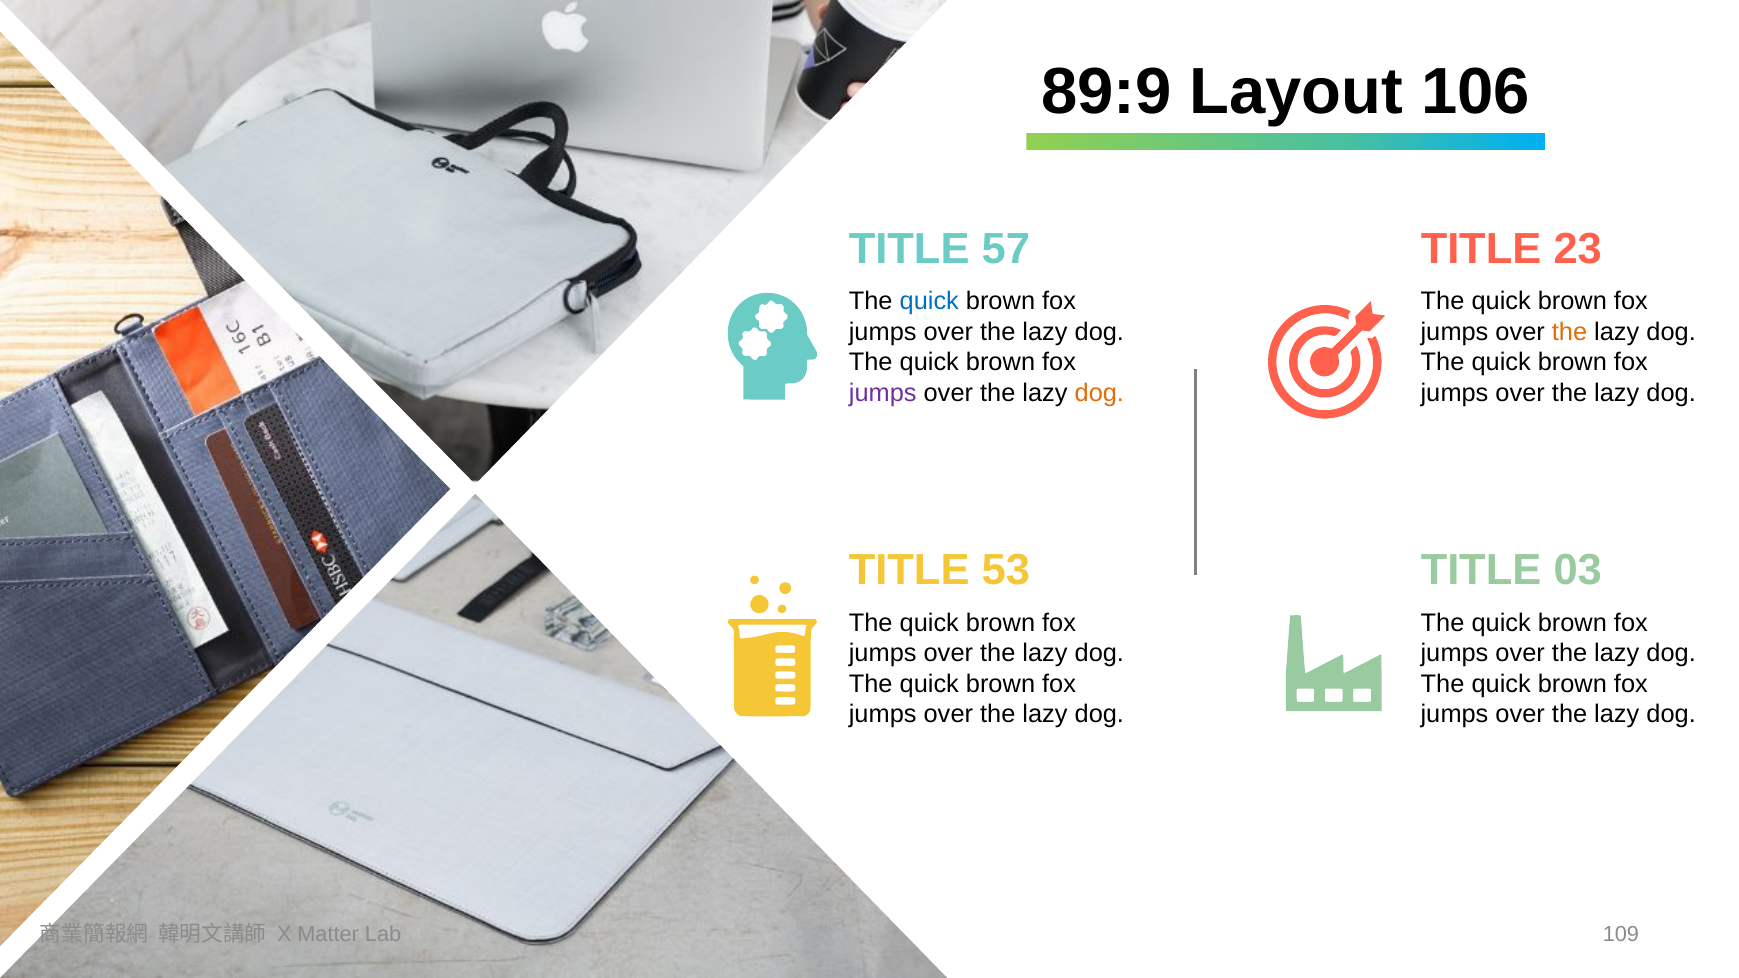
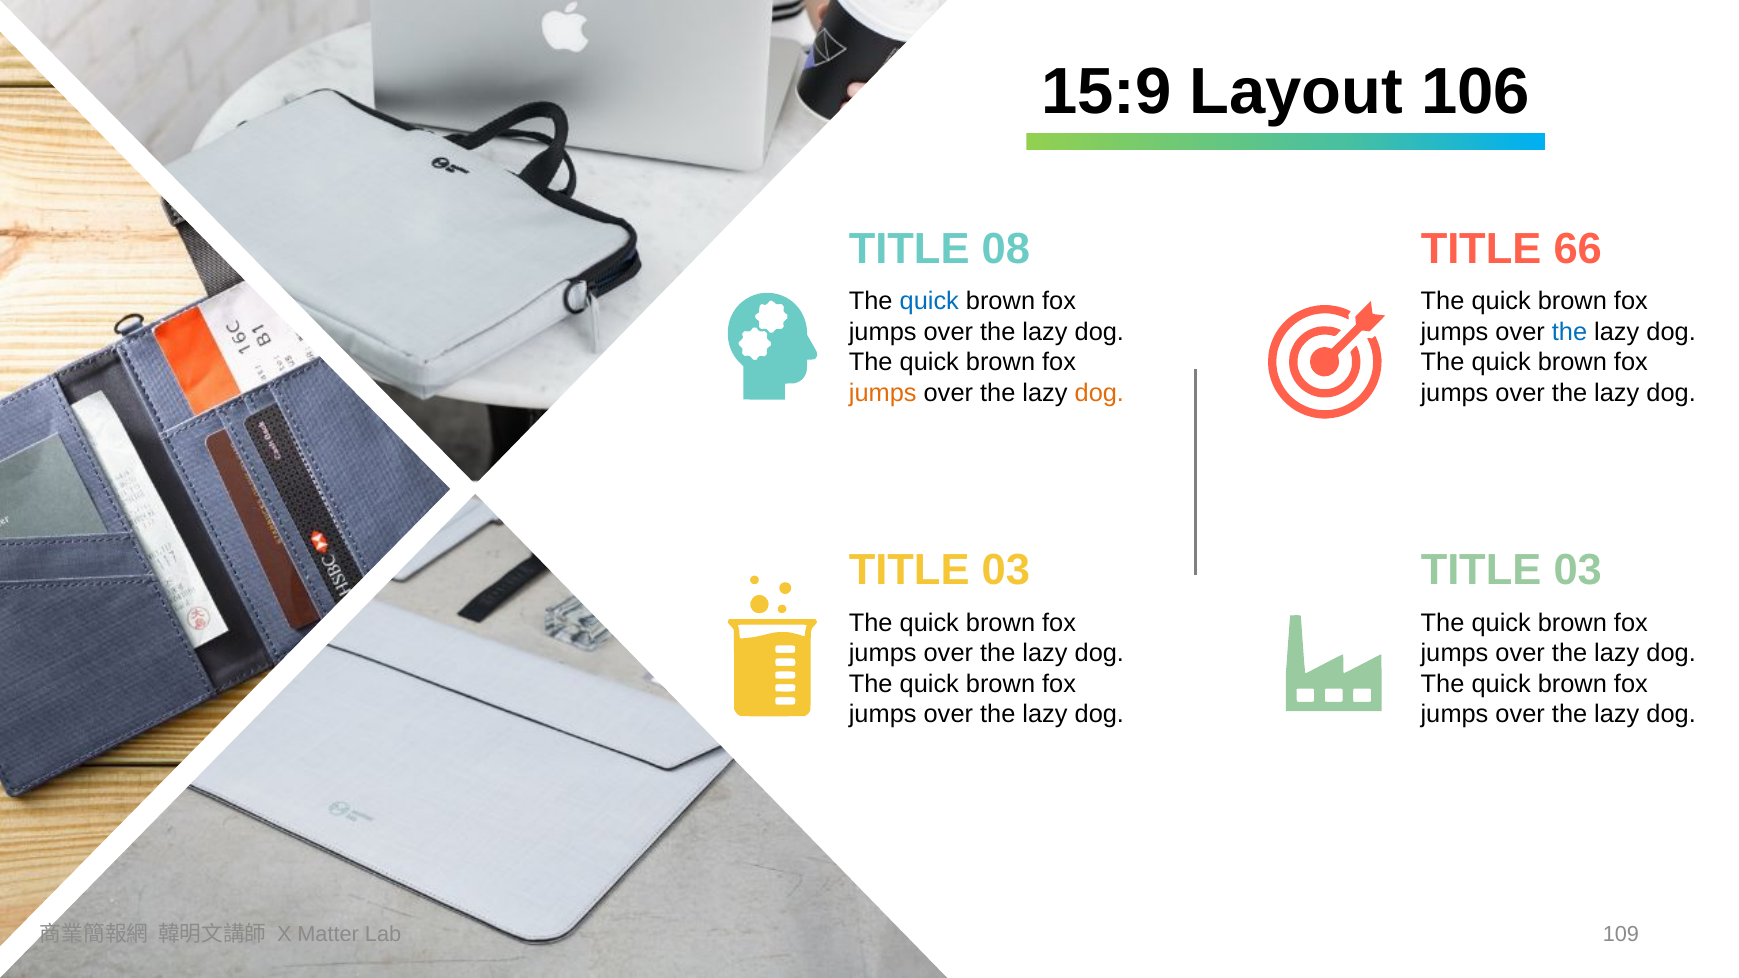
89:9: 89:9 -> 15:9
57: 57 -> 08
23: 23 -> 66
the at (1570, 332) colour: orange -> blue
jumps at (883, 393) colour: purple -> orange
53 at (1006, 570): 53 -> 03
